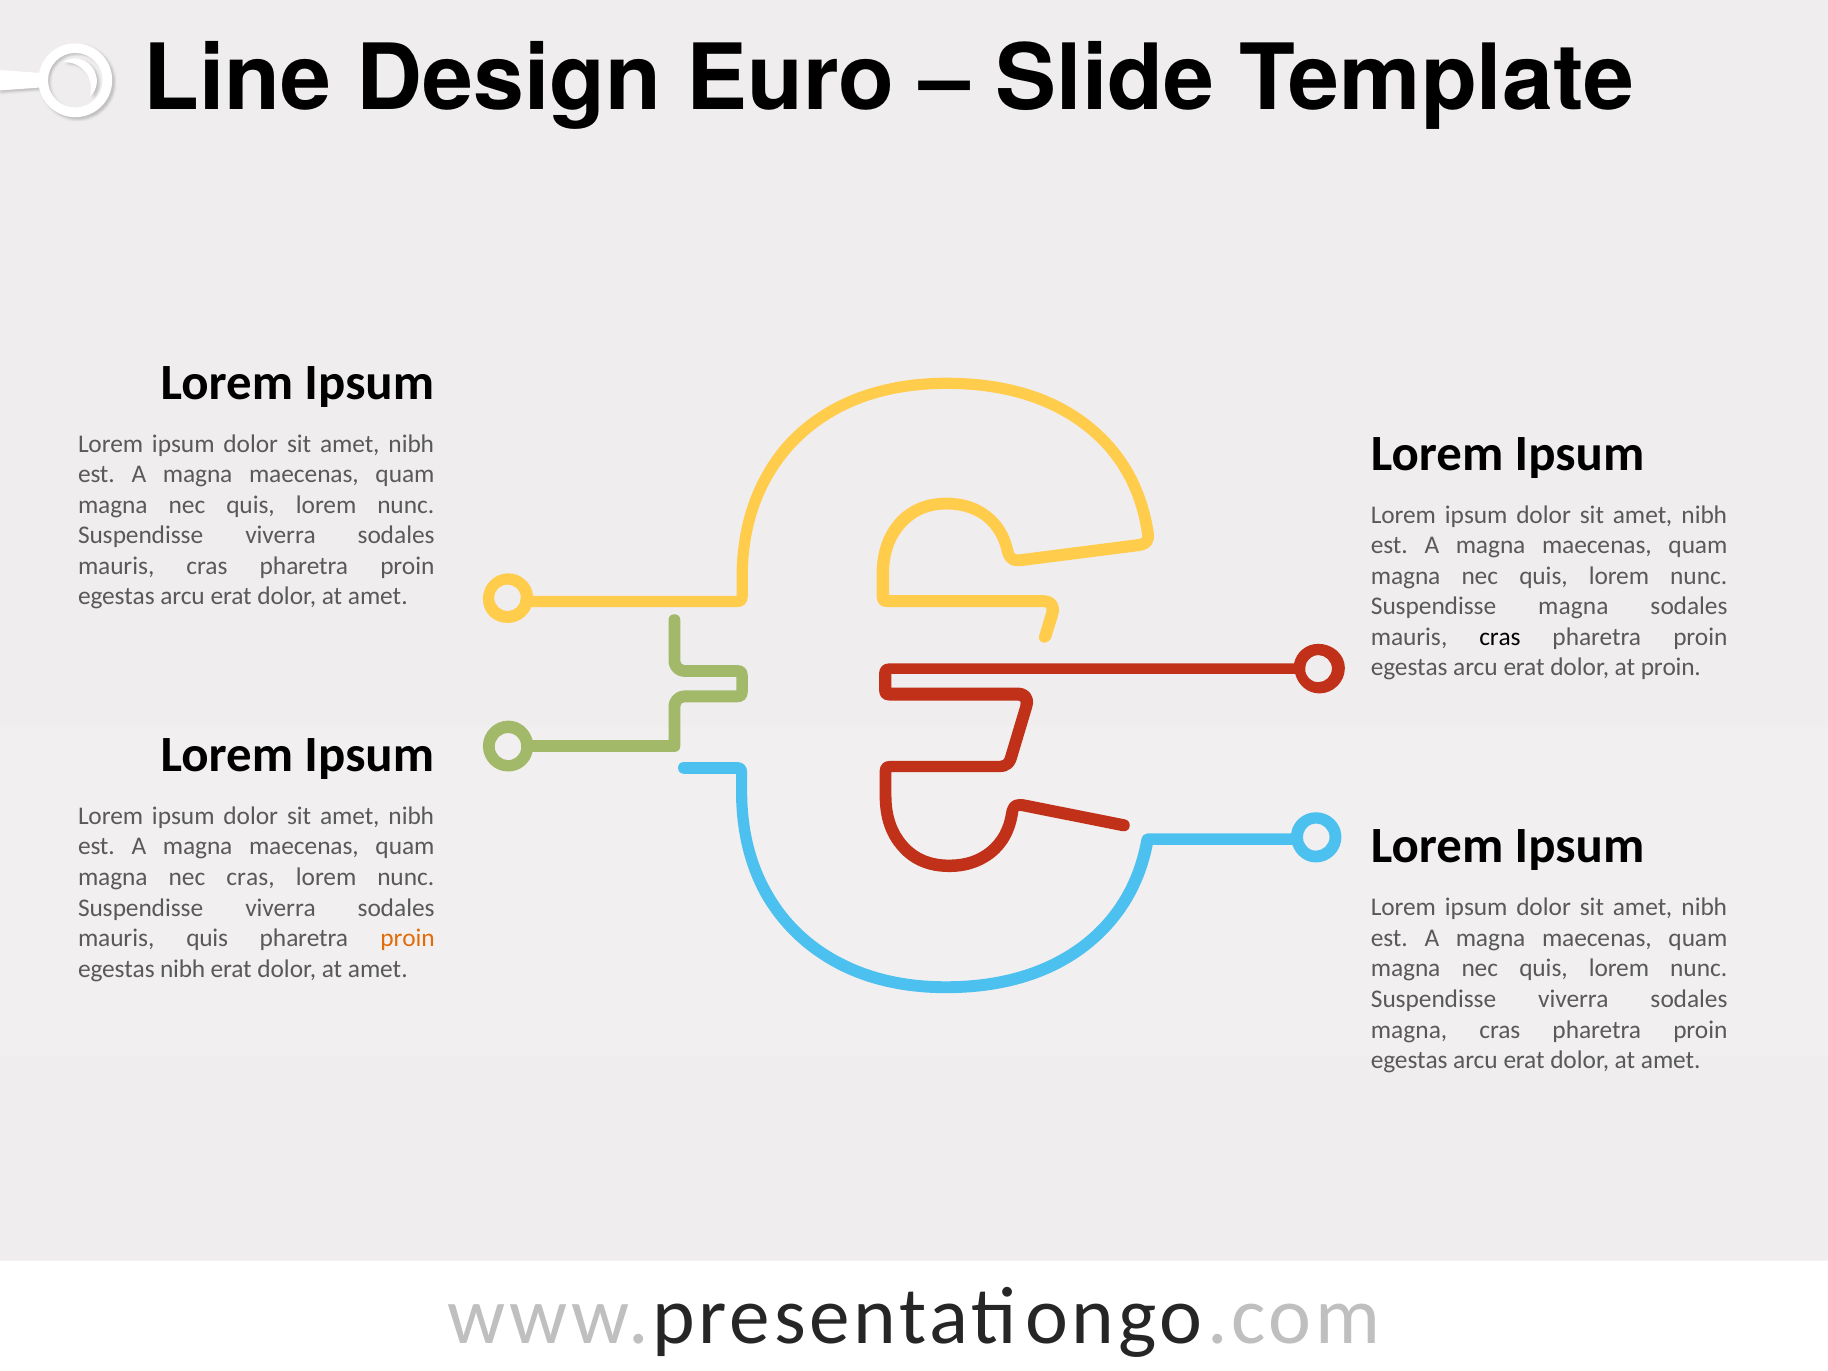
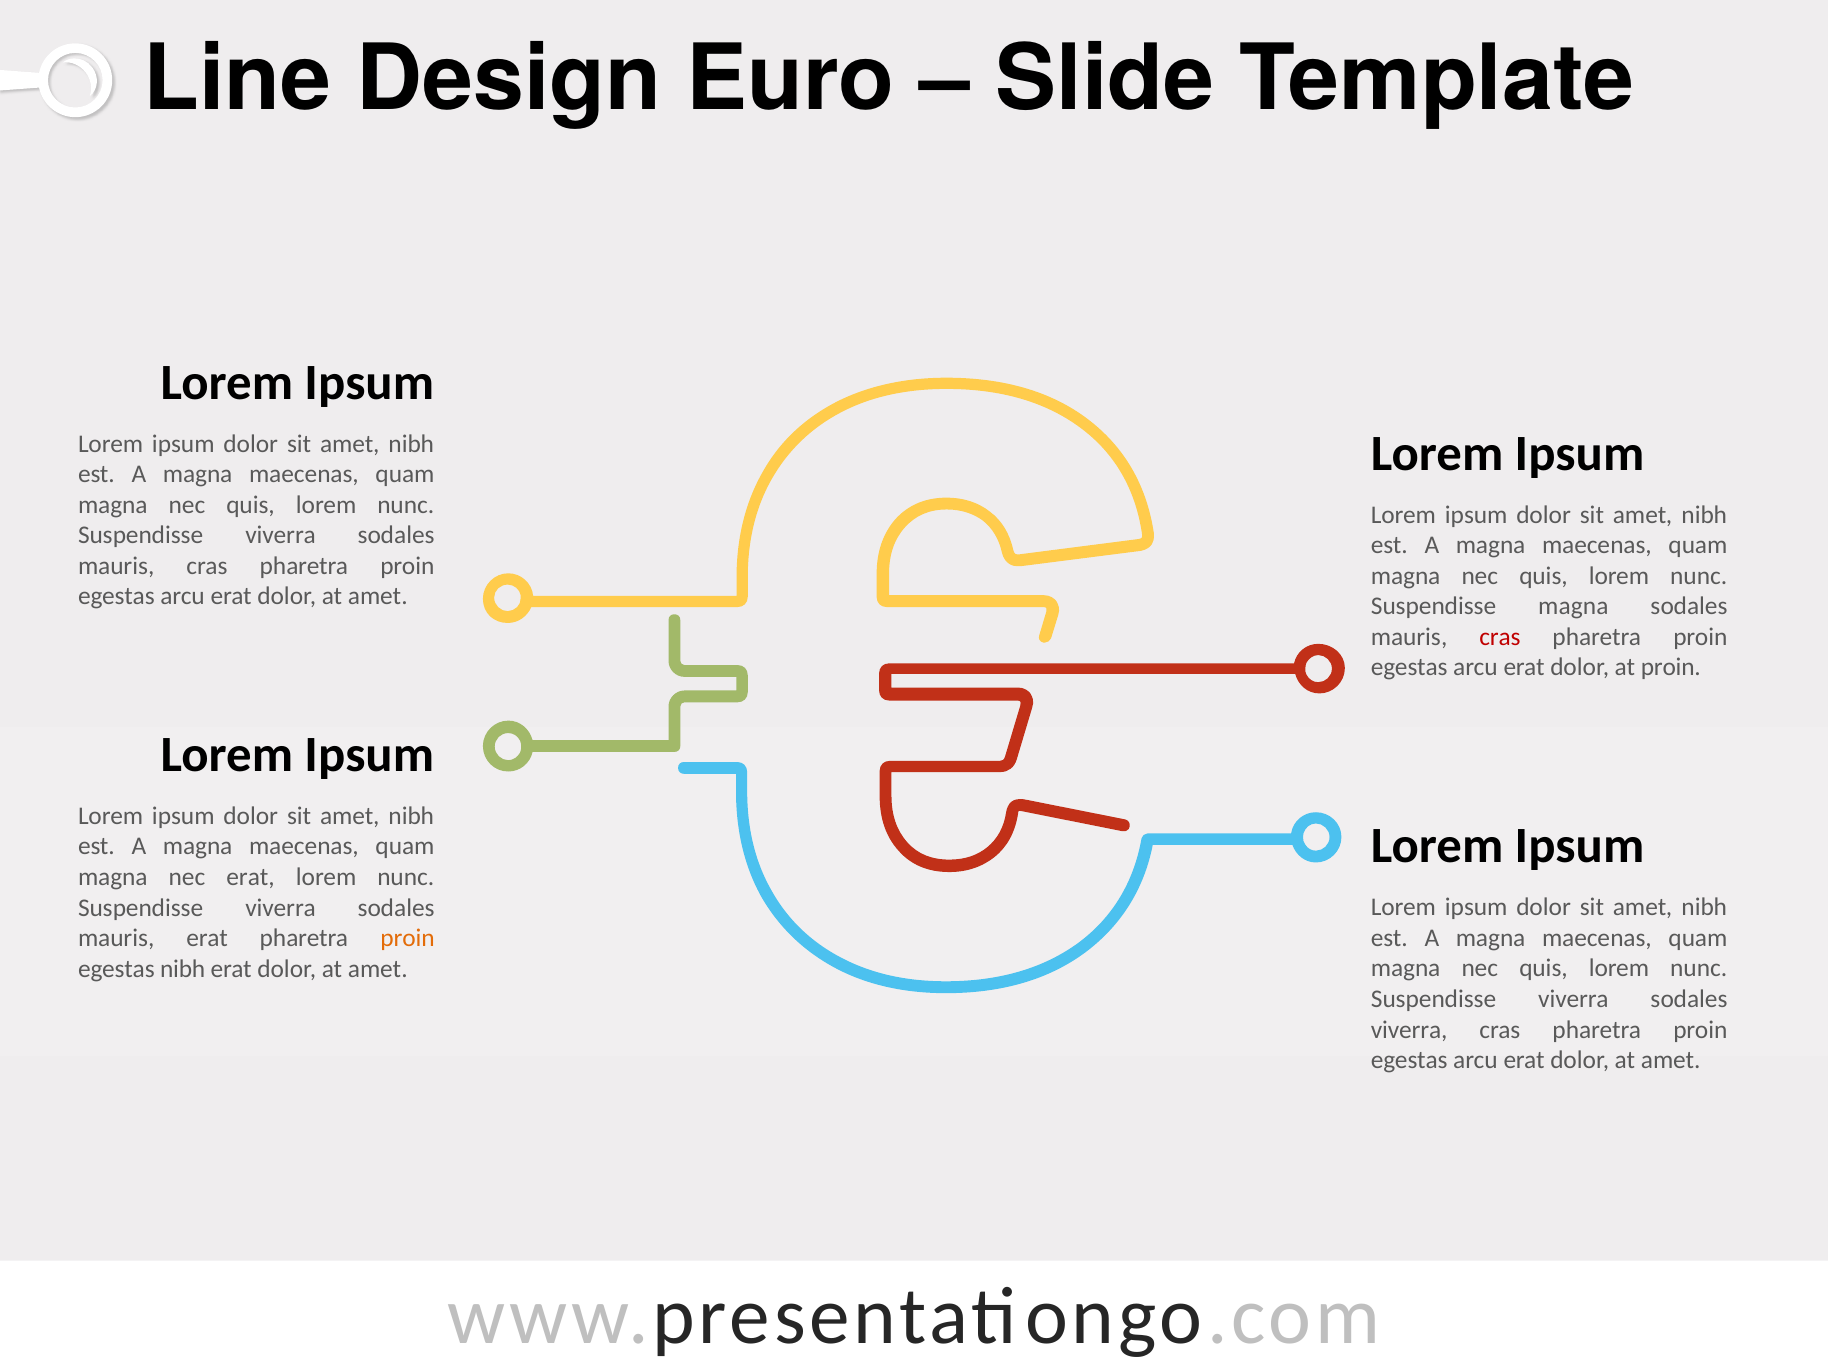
cras at (1500, 637) colour: black -> red
nec cras: cras -> erat
mauris quis: quis -> erat
magna at (1409, 1030): magna -> viverra
